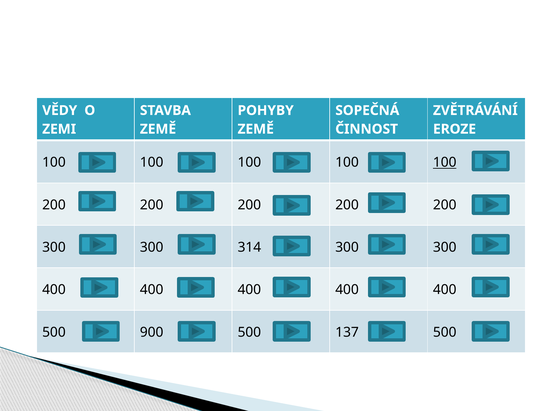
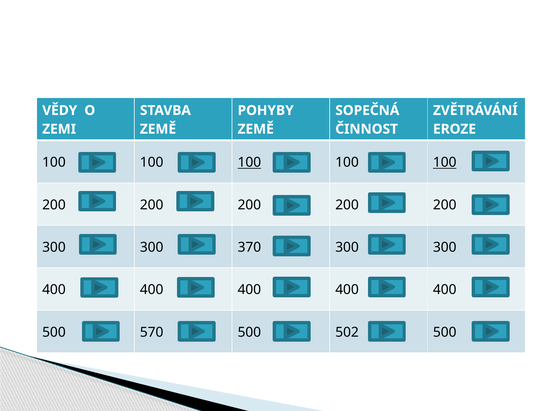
100 at (249, 163) underline: none -> present
314: 314 -> 370
900: 900 -> 570
137: 137 -> 502
